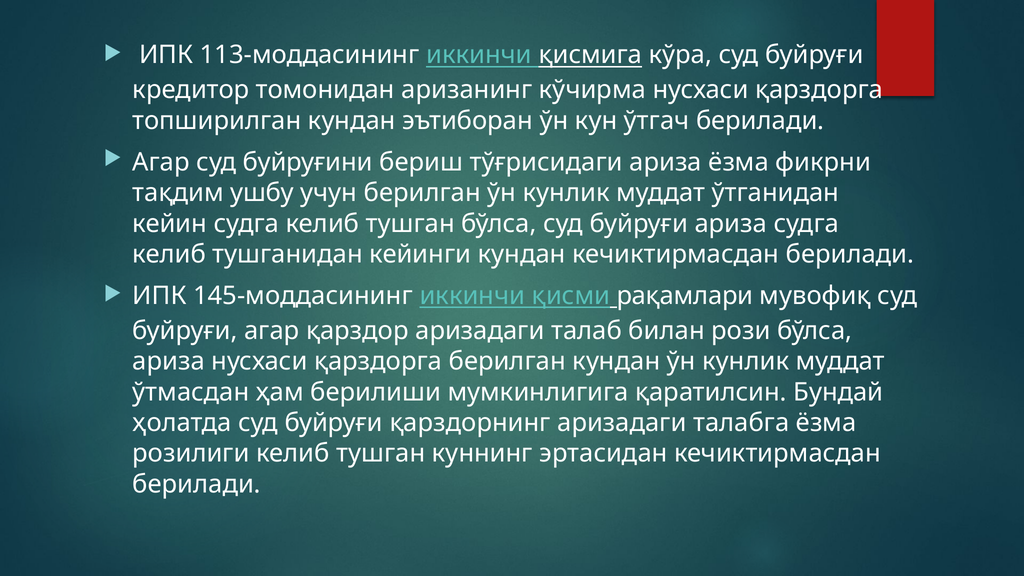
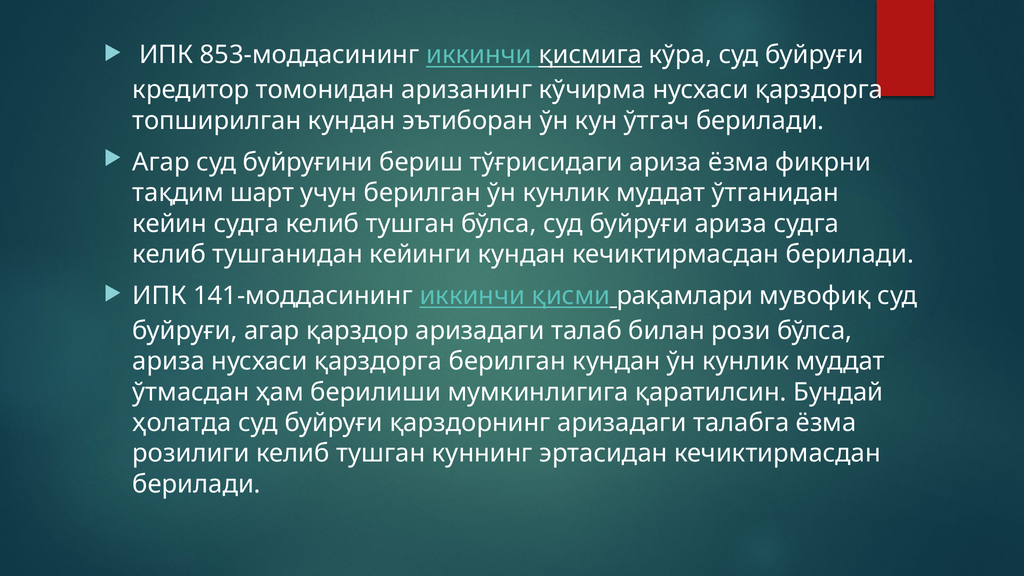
113-моддасининг: 113-моддасининг -> 853-моддасининг
ушбу: ушбу -> шарт
145-моддасининг: 145-моддасининг -> 141-моддасининг
